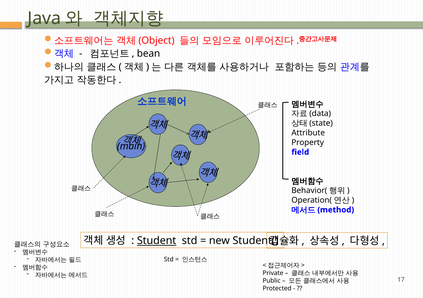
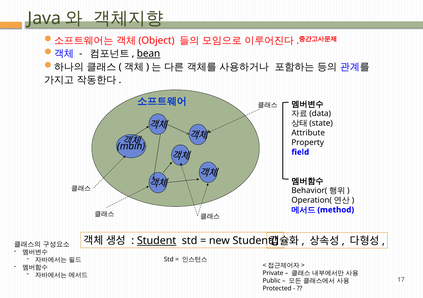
bean underline: none -> present
